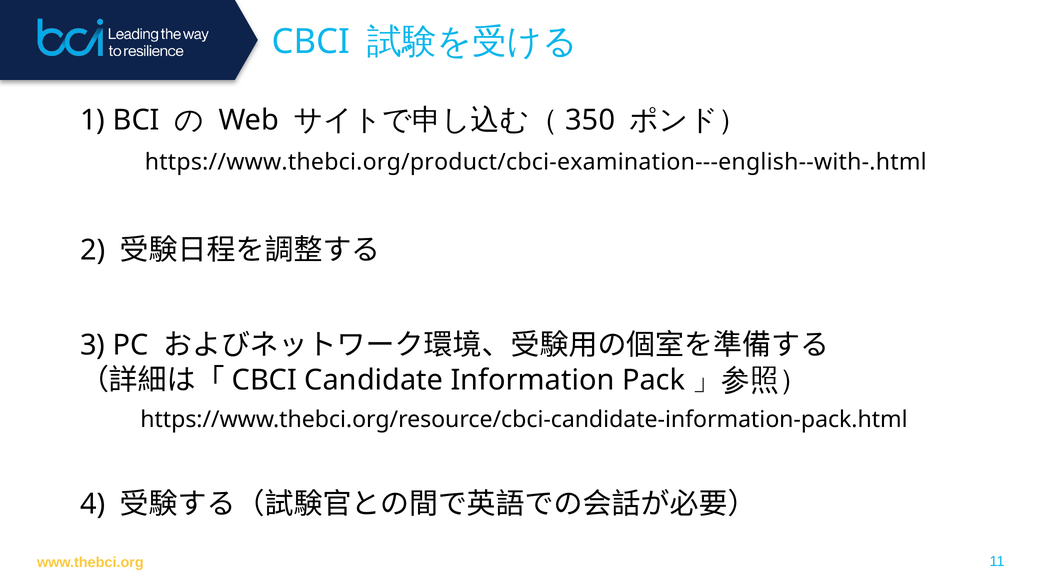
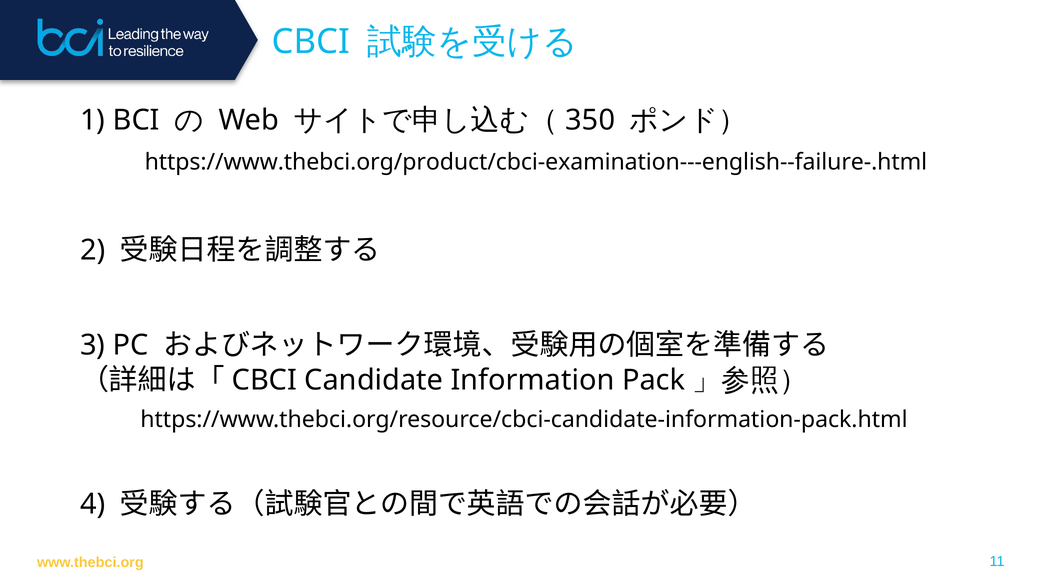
https://www.thebci.org/product/cbci-examination---english--with-.html: https://www.thebci.org/product/cbci-examination---english--with-.html -> https://www.thebci.org/product/cbci-examination---english--failure-.html
